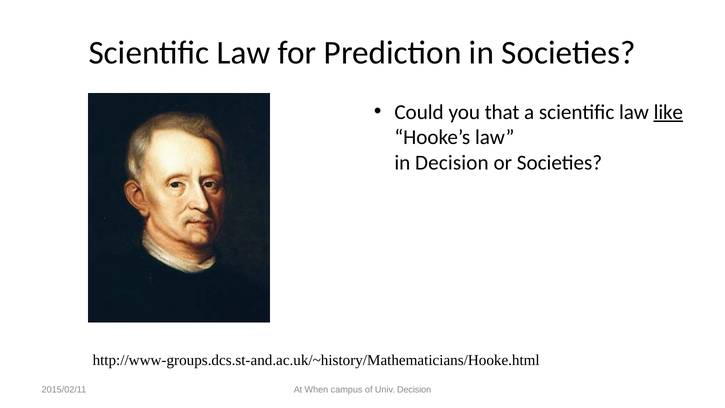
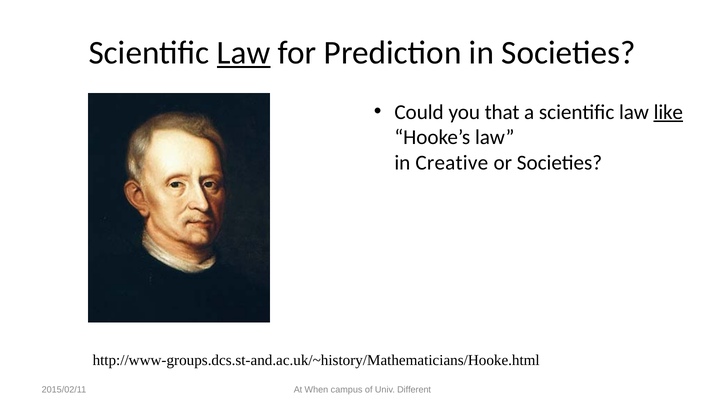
Law at (244, 53) underline: none -> present
in Decision: Decision -> Creative
Univ Decision: Decision -> Different
